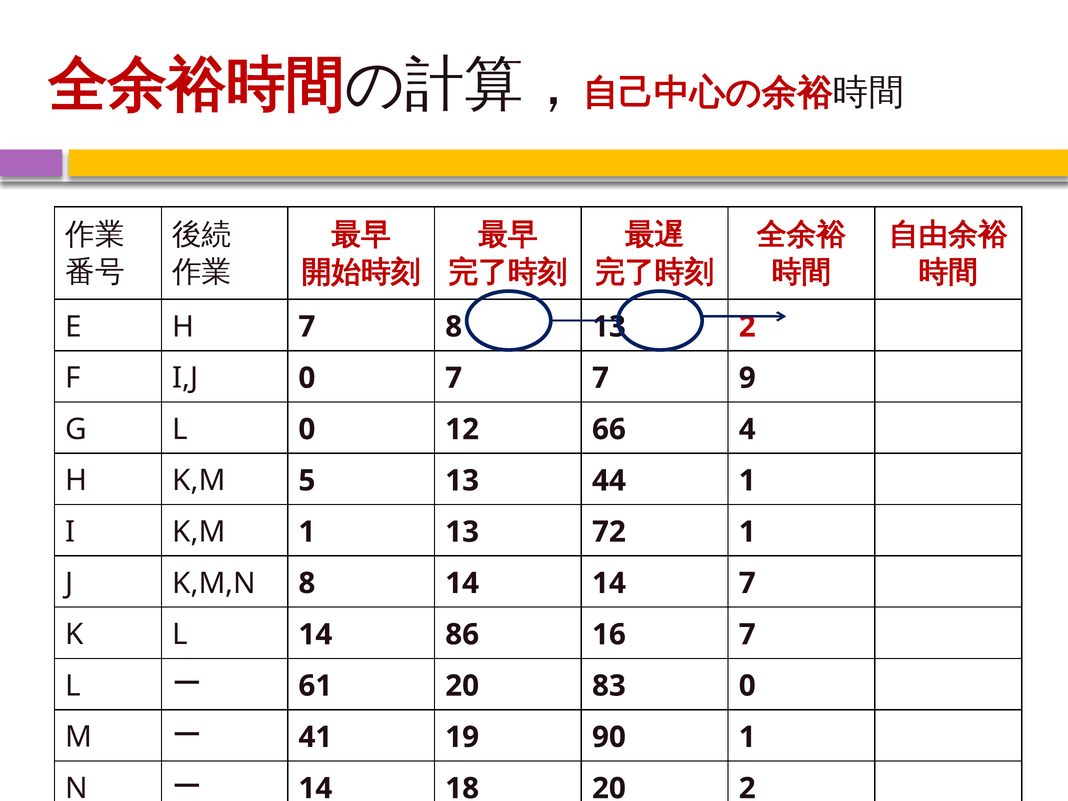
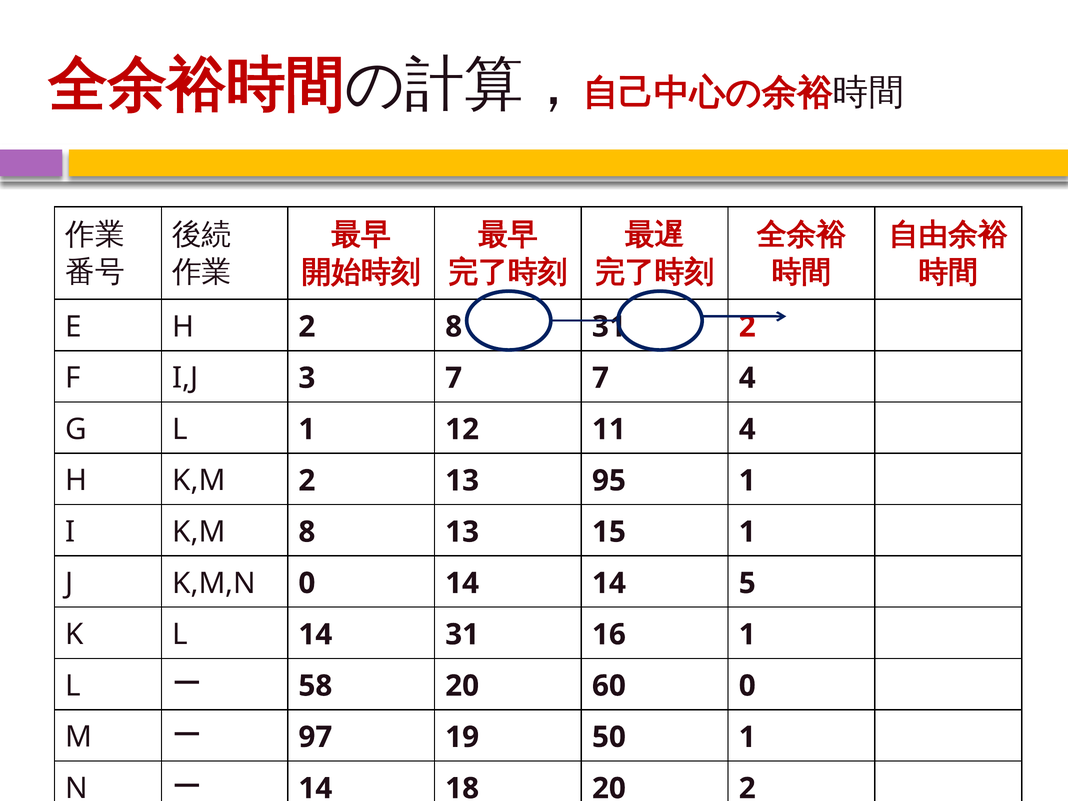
H 7: 7 -> 2
8 13: 13 -> 31
I,J 0: 0 -> 3
7 9: 9 -> 4
L 0: 0 -> 1
66: 66 -> 11
K,M 5: 5 -> 2
44: 44 -> 95
K,M 1: 1 -> 8
72: 72 -> 15
K,M,N 8: 8 -> 0
14 7: 7 -> 5
14 86: 86 -> 31
16 7: 7 -> 1
61: 61 -> 58
83: 83 -> 60
41: 41 -> 97
90: 90 -> 50
